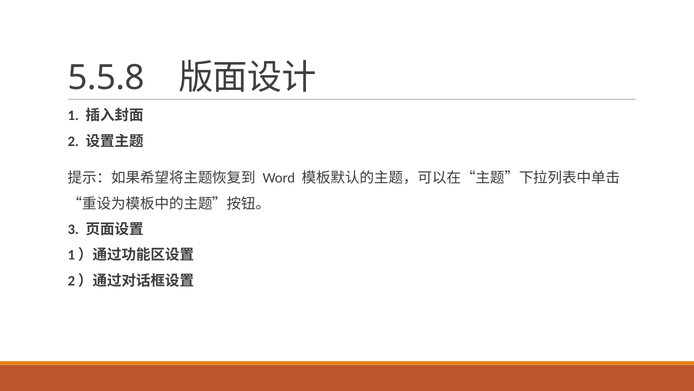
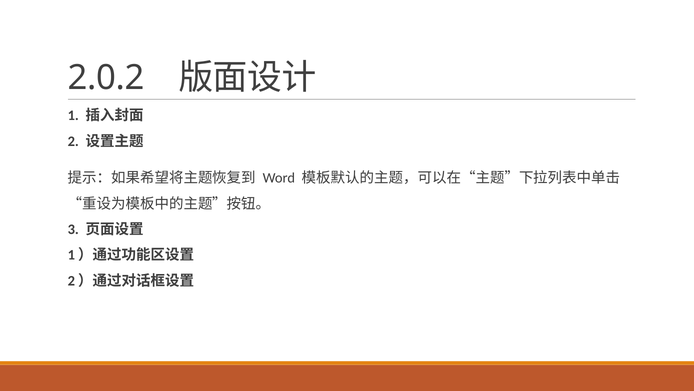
5.5.8: 5.5.8 -> 2.0.2
